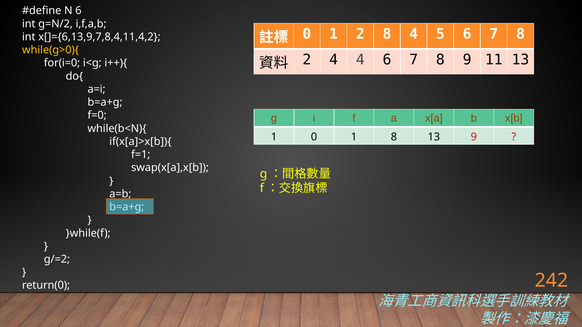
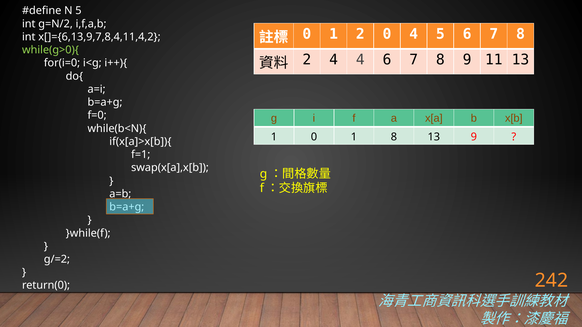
N 6: 6 -> 5
2 8: 8 -> 0
while(g>0){ colour: yellow -> light green
